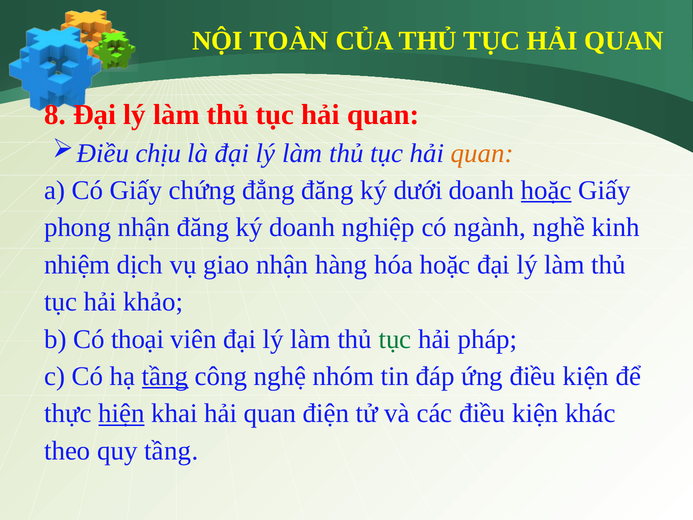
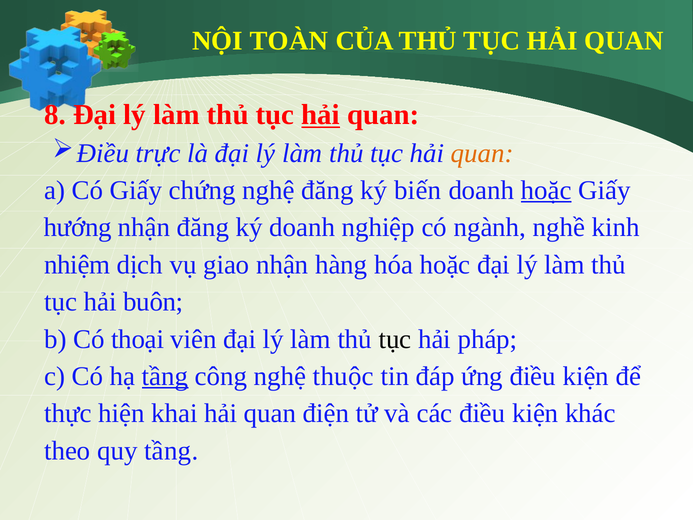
hải at (321, 115) underline: none -> present
chịu: chịu -> trực
chứng đẳng: đẳng -> nghệ
dưới: dưới -> biến
phong: phong -> hướng
khảo: khảo -> buôn
tục at (395, 339) colour: green -> black
nhóm: nhóm -> thuộc
hiện underline: present -> none
